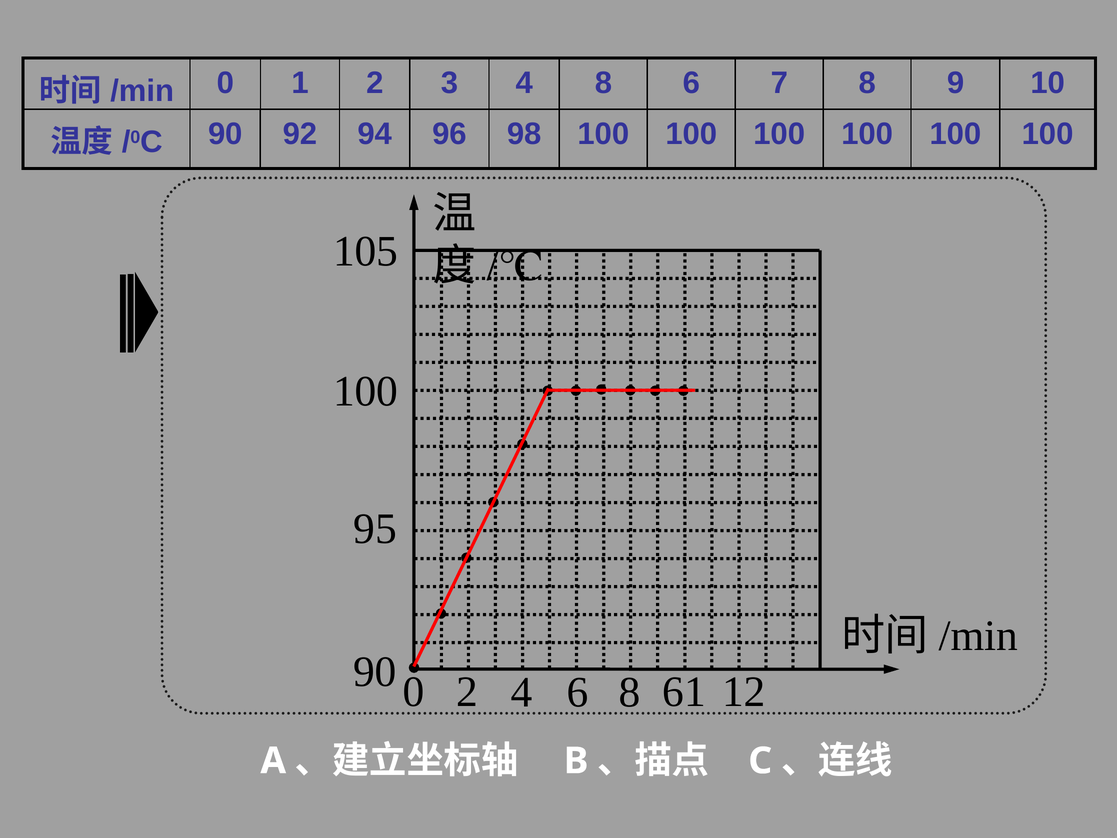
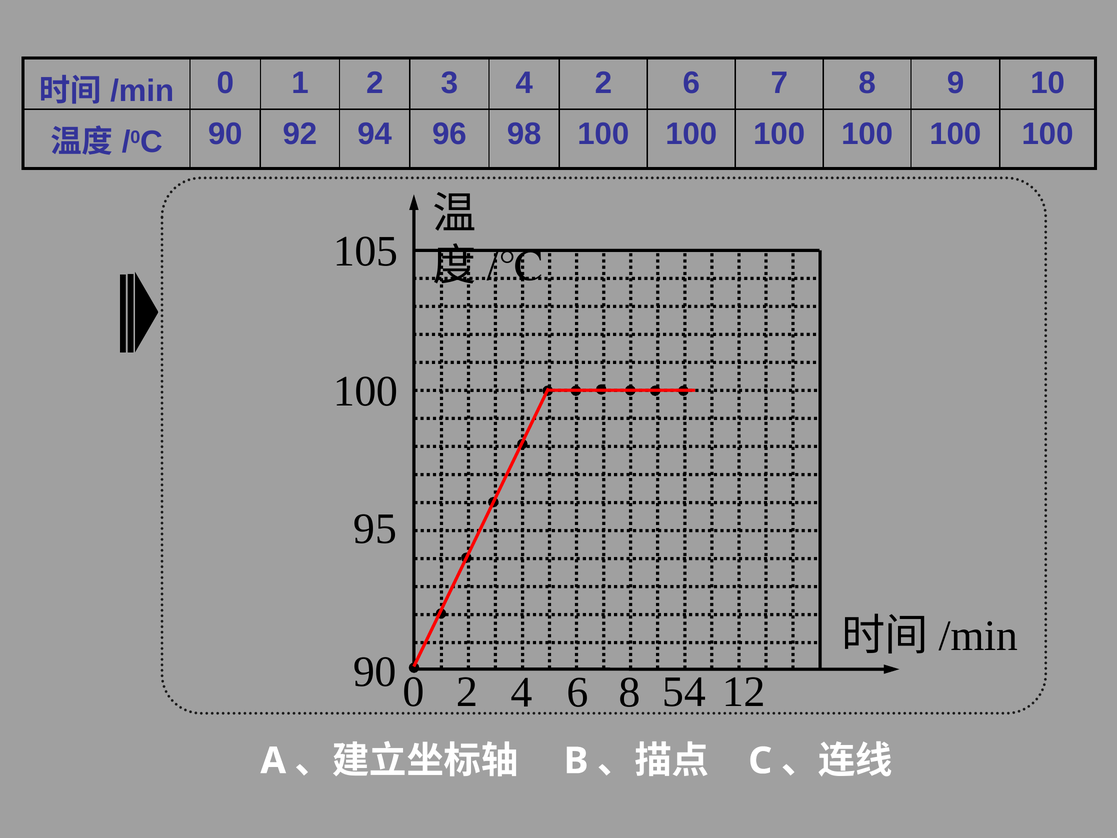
4 8: 8 -> 2
61: 61 -> 54
